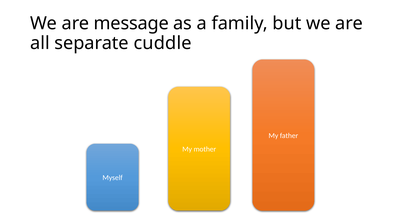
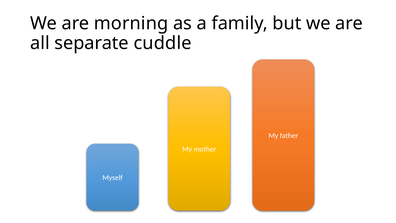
message: message -> morning
